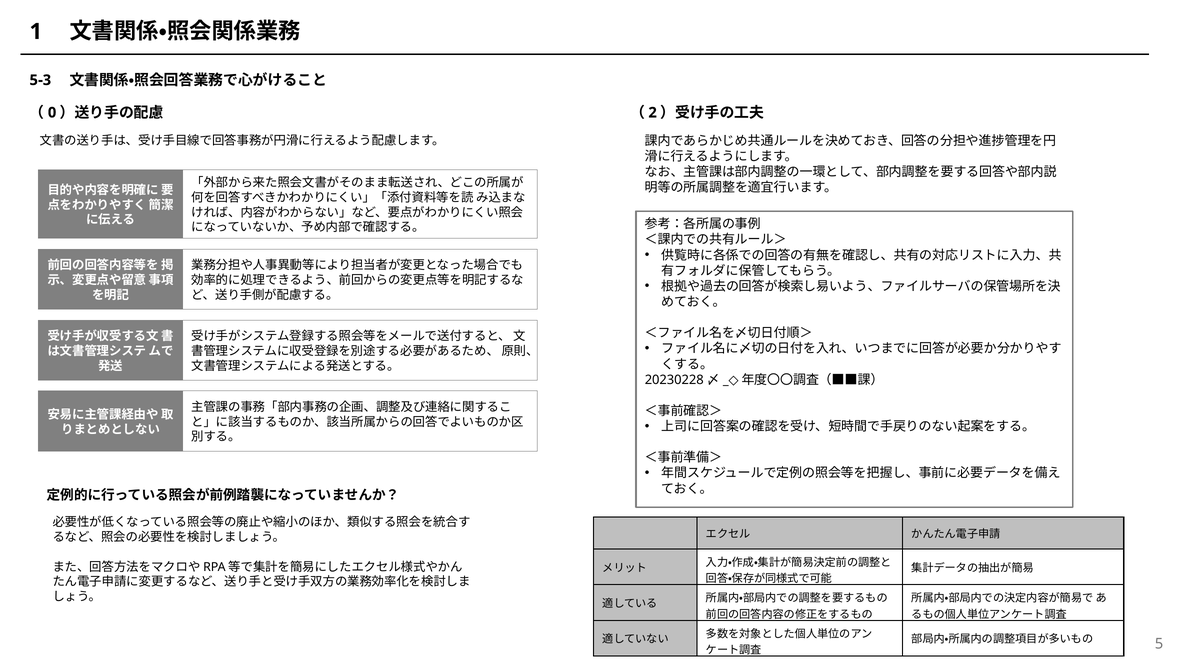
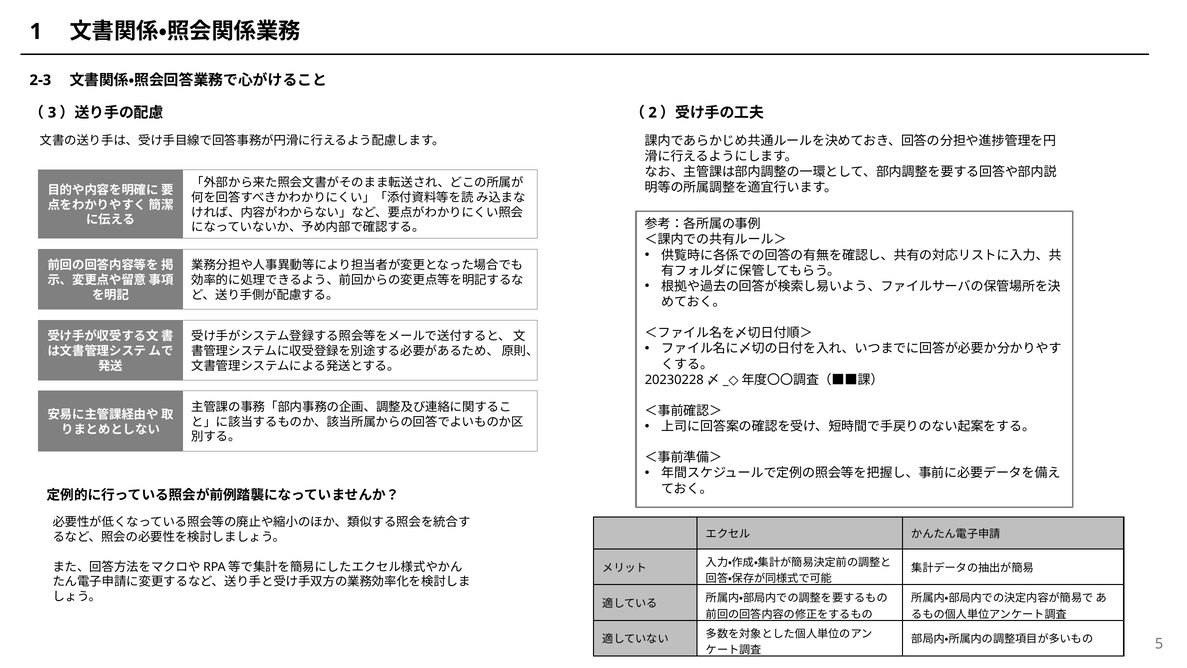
5-3: 5-3 -> 2-3
0: 0 -> 3
